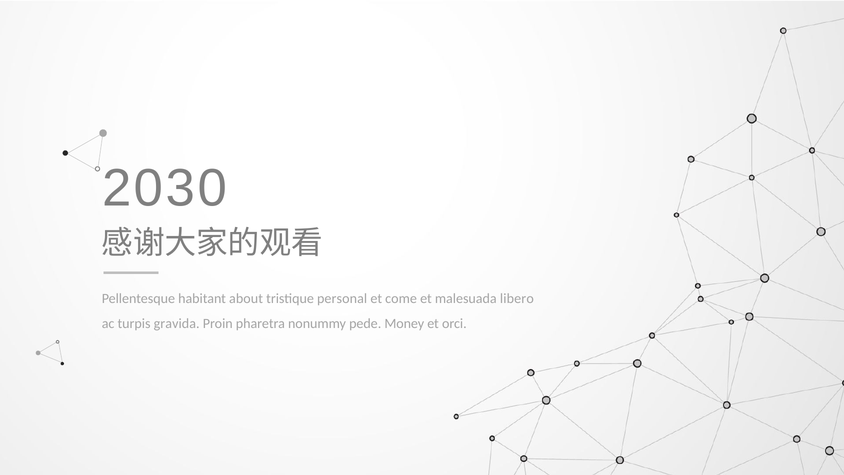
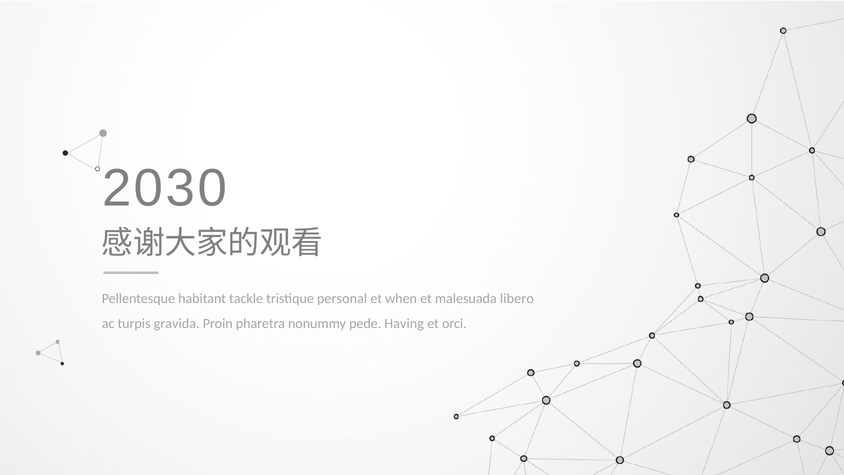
about: about -> tackle
come: come -> when
Money: Money -> Having
